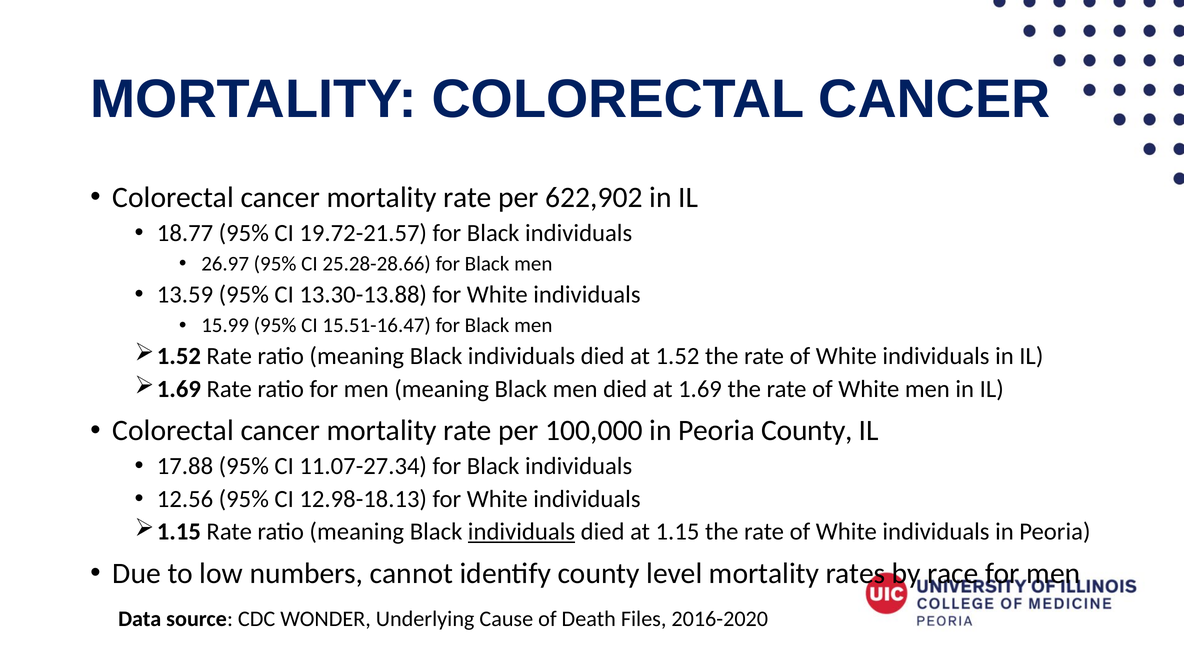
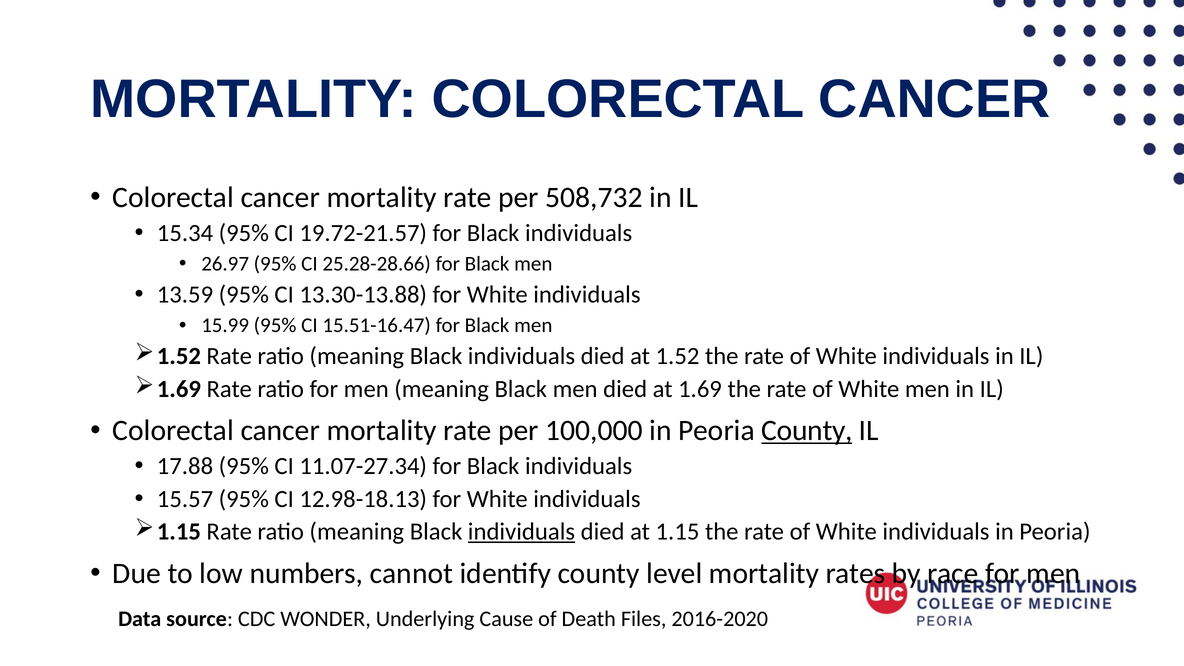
622,902: 622,902 -> 508,732
18.77: 18.77 -> 15.34
County at (807, 431) underline: none -> present
12.56: 12.56 -> 15.57
